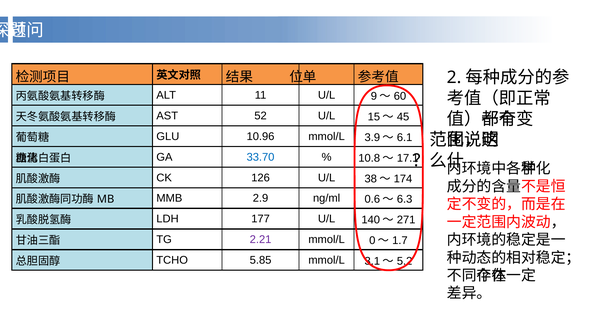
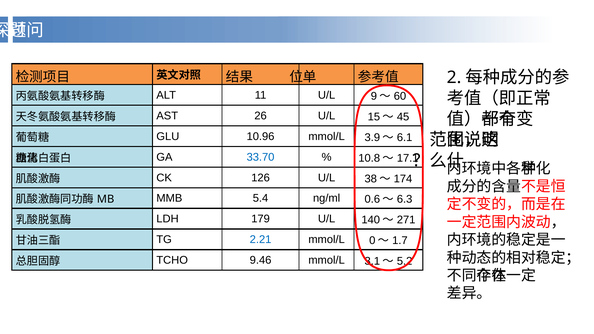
52: 52 -> 26
2.9: 2.9 -> 5.4
177: 177 -> 179
2.21 colour: purple -> blue
5.85: 5.85 -> 9.46
